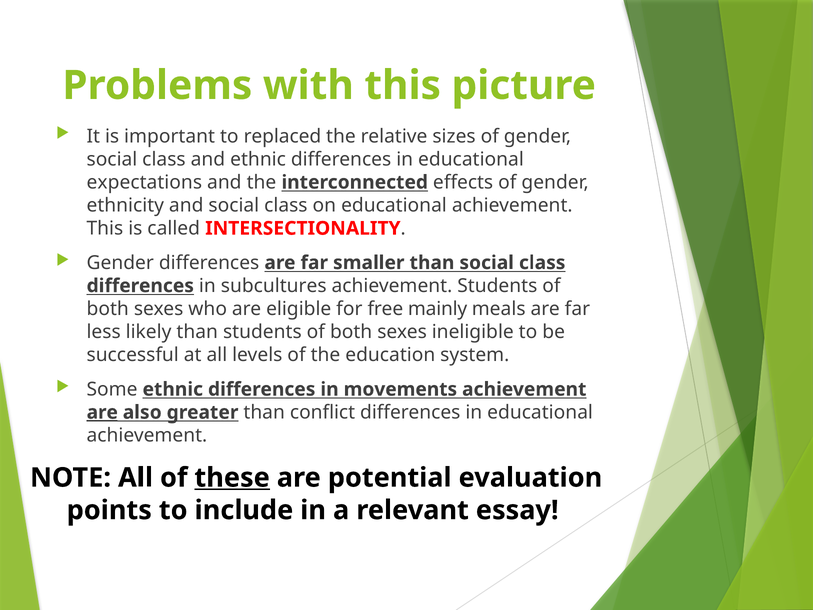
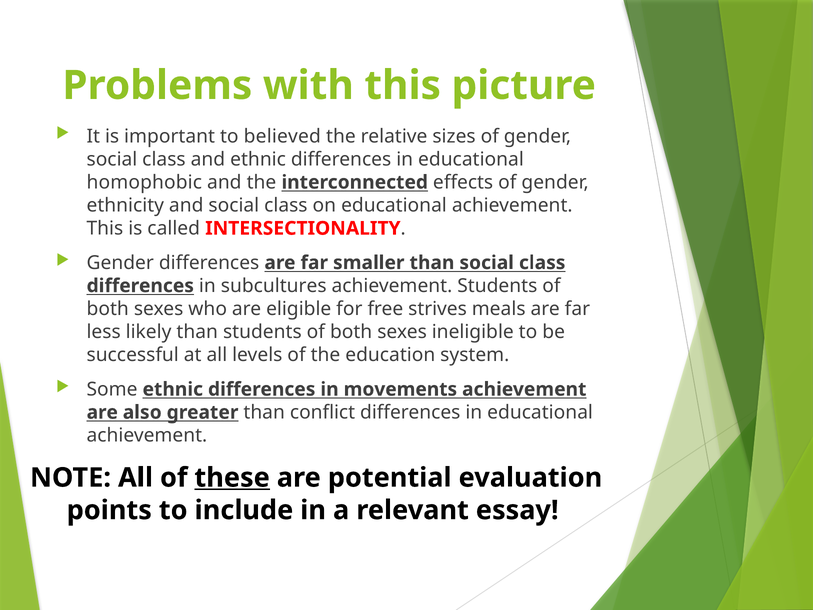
replaced: replaced -> believed
expectations: expectations -> homophobic
mainly: mainly -> strives
are at (102, 412) underline: present -> none
